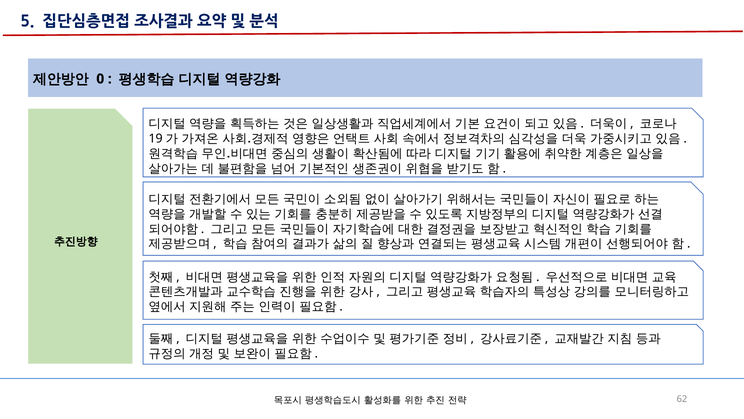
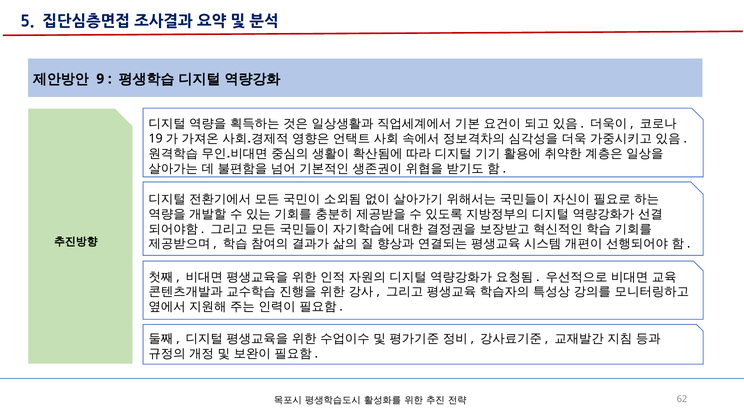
0: 0 -> 9
